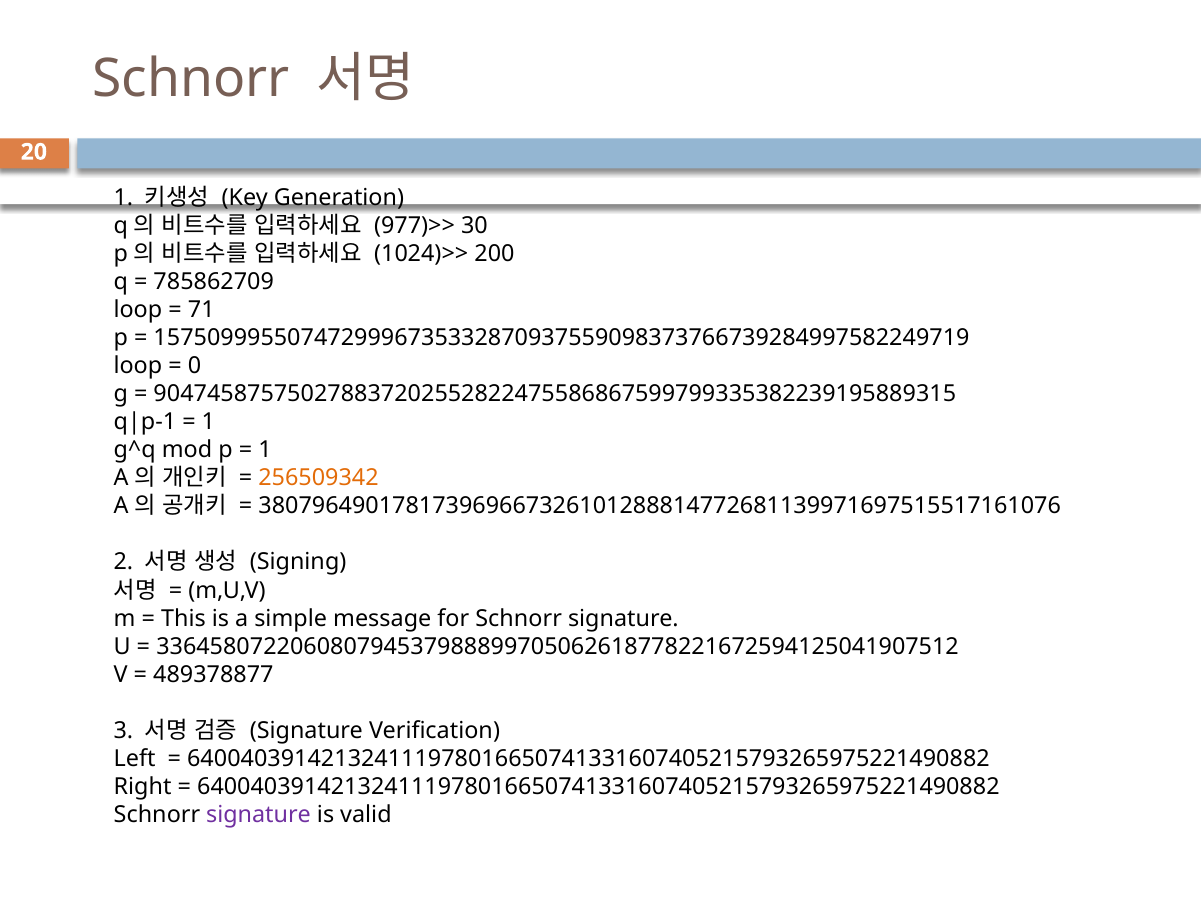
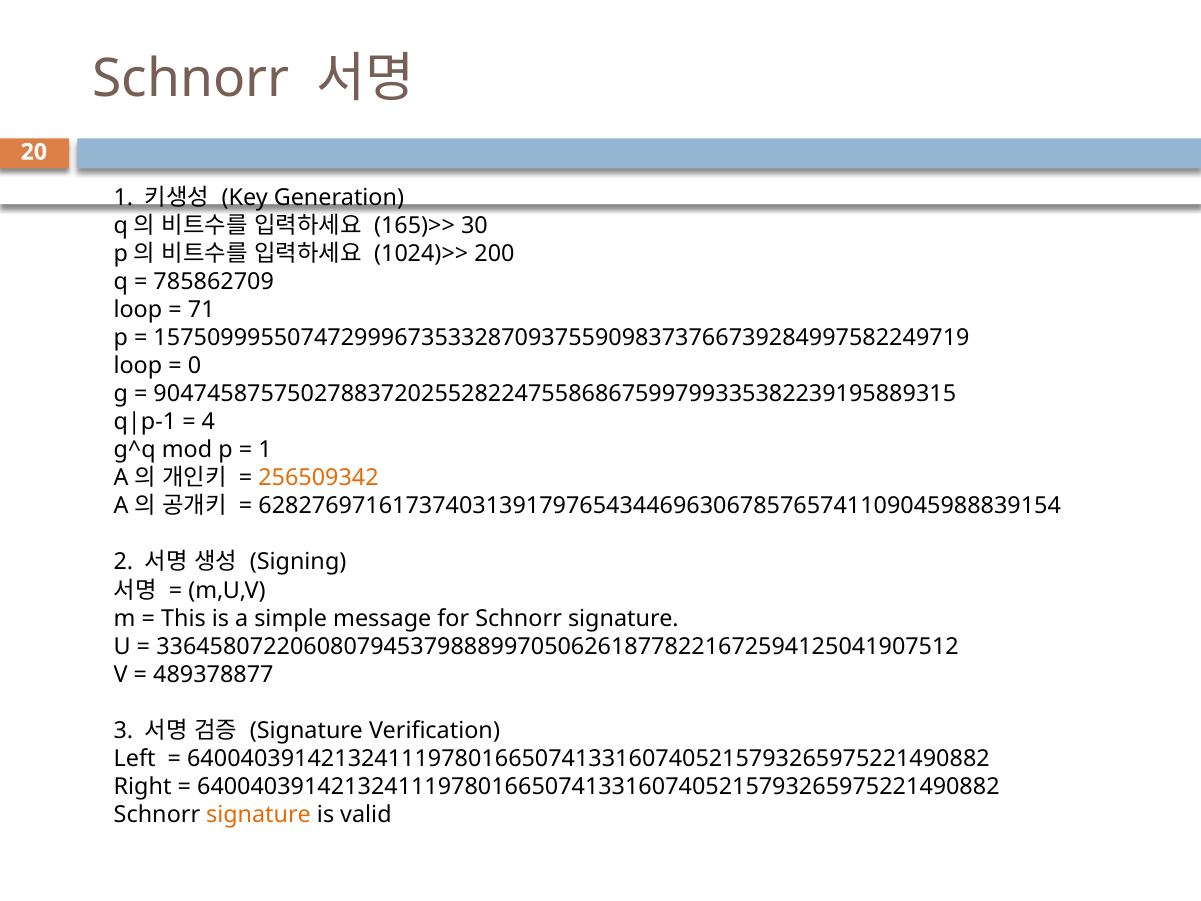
977)>>: 977)>> -> 165)>>
1 at (208, 422): 1 -> 4
380796490178173969667326101288814772681139971697515517161076: 380796490178173969667326101288814772681139971697515517161076 -> 628276971617374031391797654344696306785765741109045988839154
signature at (258, 814) colour: purple -> orange
